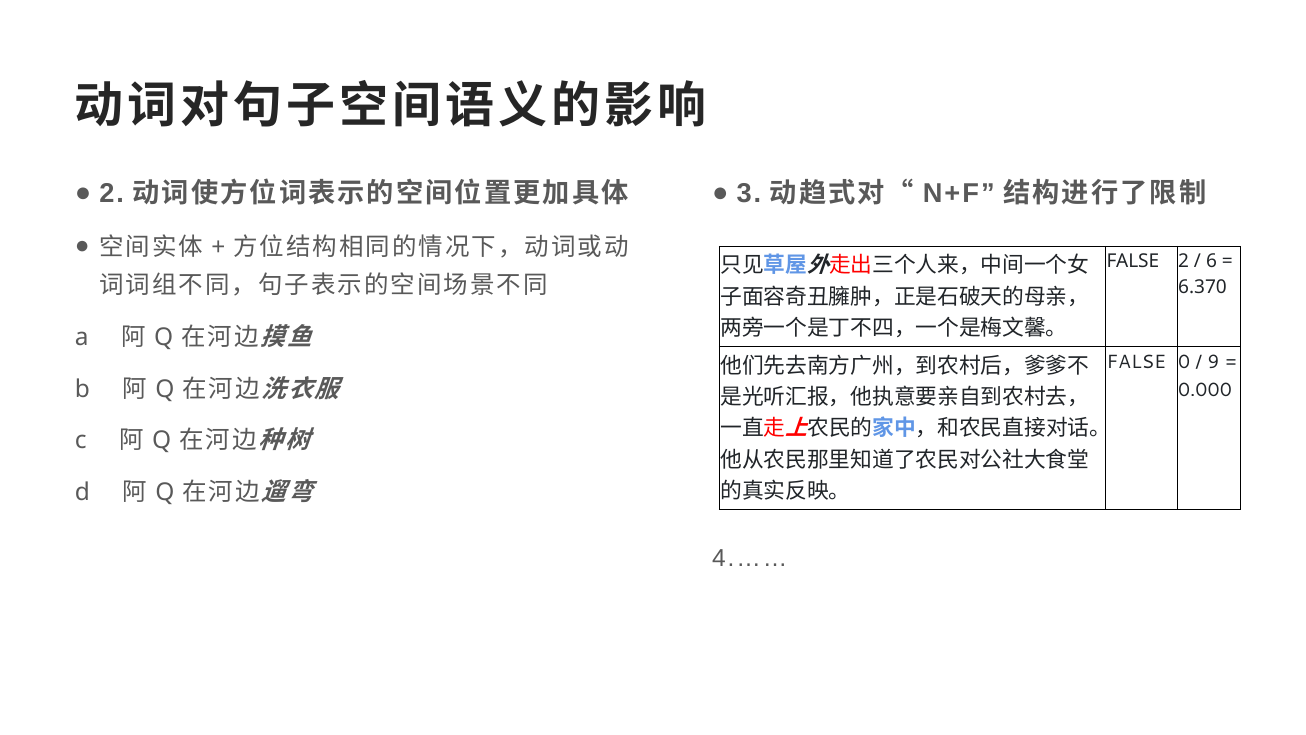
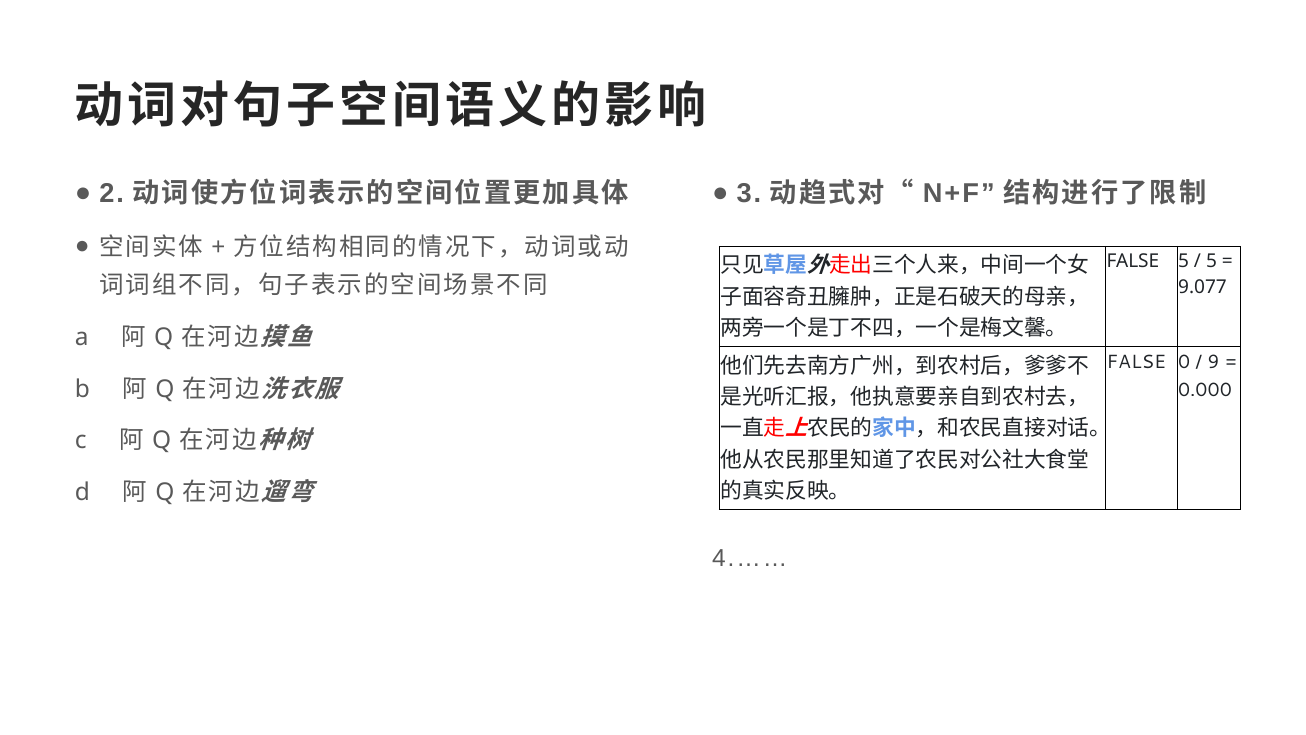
FALSE 2: 2 -> 5
6 at (1212, 262): 6 -> 5
6.370: 6.370 -> 9.077
